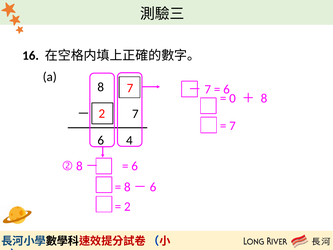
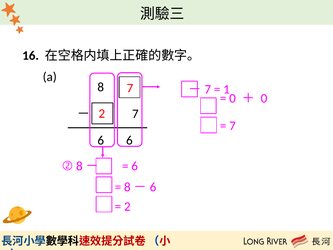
6 at (227, 89): 6 -> 1
8 at (264, 98): 8 -> 0
6 4: 4 -> 6
